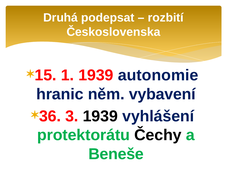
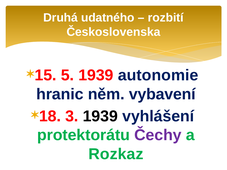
podepsat: podepsat -> udatného
1: 1 -> 5
36: 36 -> 18
Čechy colour: black -> purple
Beneše: Beneše -> Rozkaz
